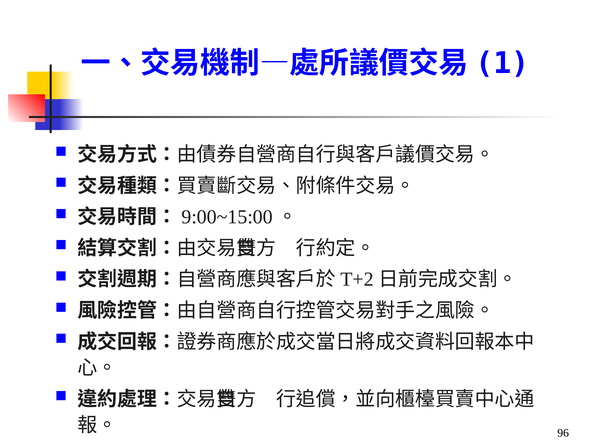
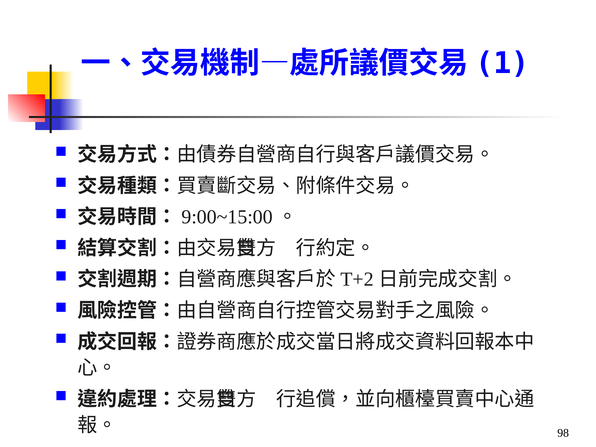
96: 96 -> 98
